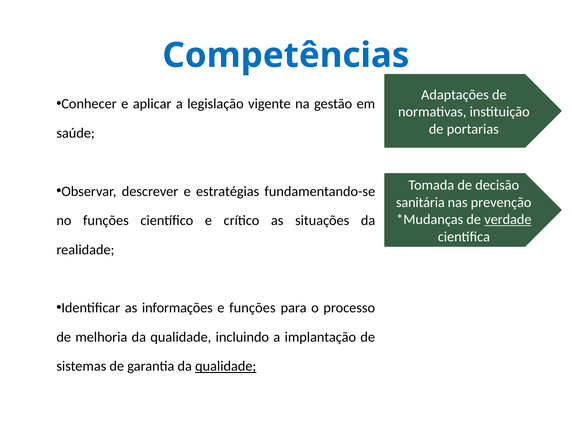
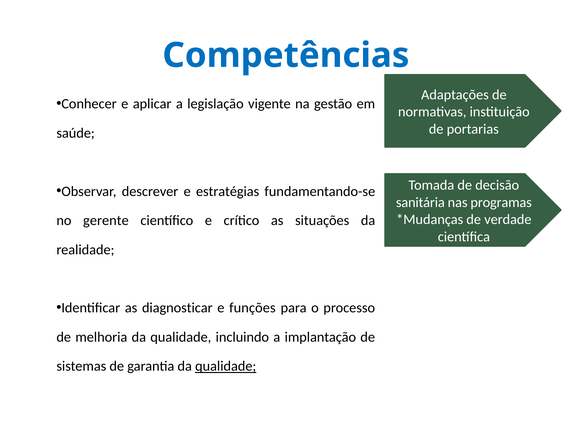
prevenção: prevenção -> programas
verdade underline: present -> none
no funções: funções -> gerente
informações: informações -> diagnosticar
